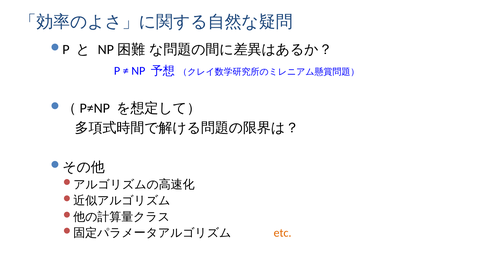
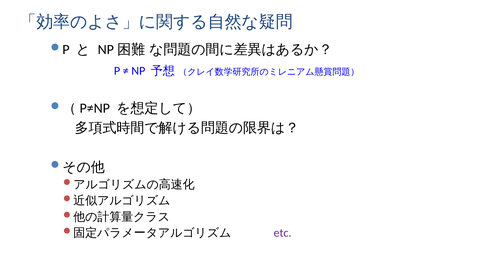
etc colour: orange -> purple
